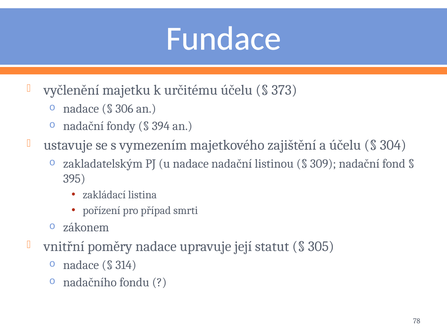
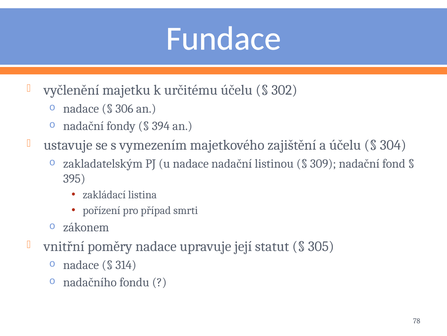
373: 373 -> 302
